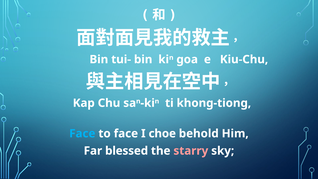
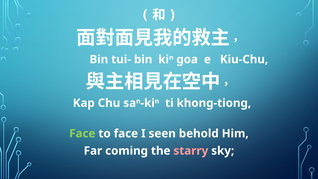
Face at (82, 133) colour: light blue -> light green
choe: choe -> seen
blessed: blessed -> coming
